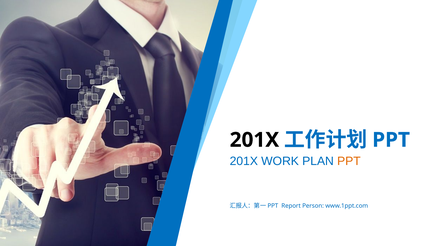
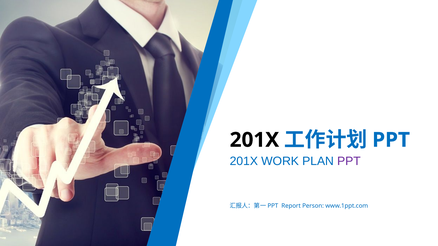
PPT at (349, 161) colour: orange -> purple
